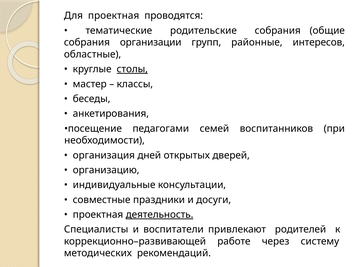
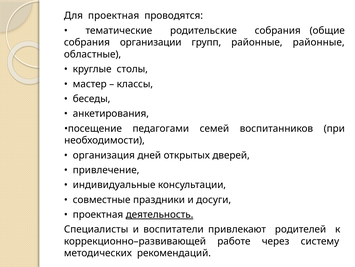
районные интересов: интересов -> районные
столы underline: present -> none
организацию: организацию -> привлечение
